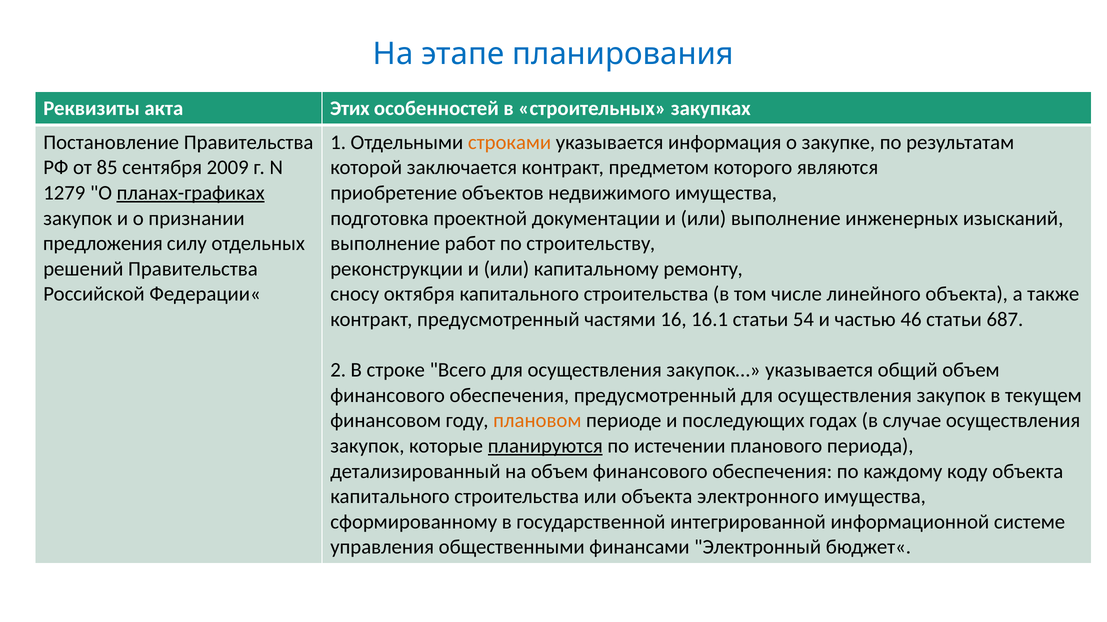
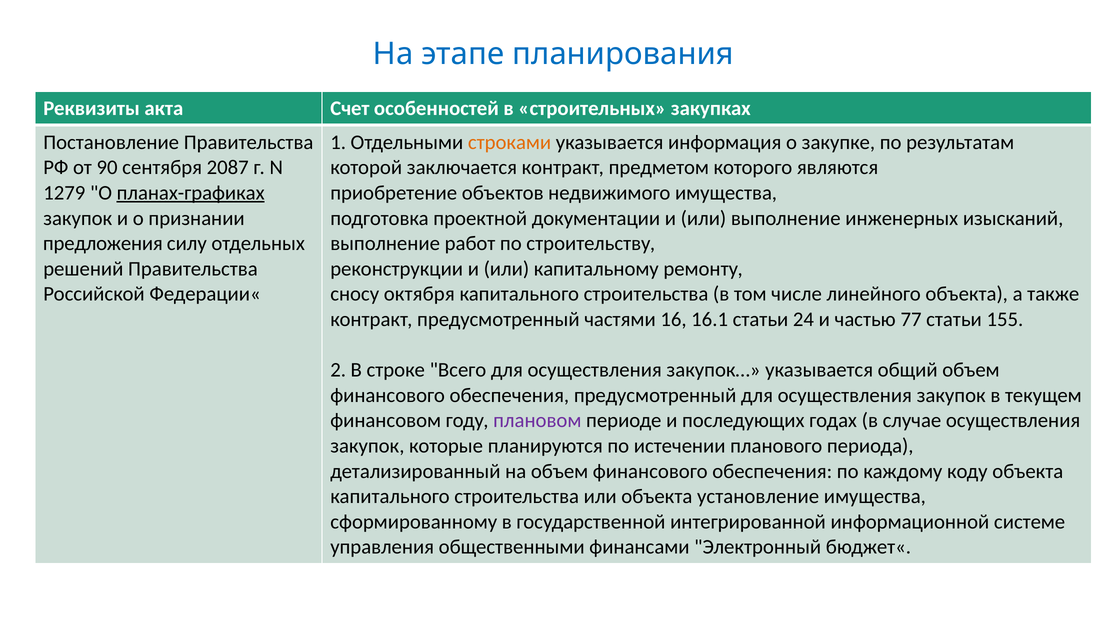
Этих: Этих -> Счет
85: 85 -> 90
2009: 2009 -> 2087
54: 54 -> 24
46: 46 -> 77
687: 687 -> 155
плановом colour: orange -> purple
планируются underline: present -> none
электронного: электронного -> установление
